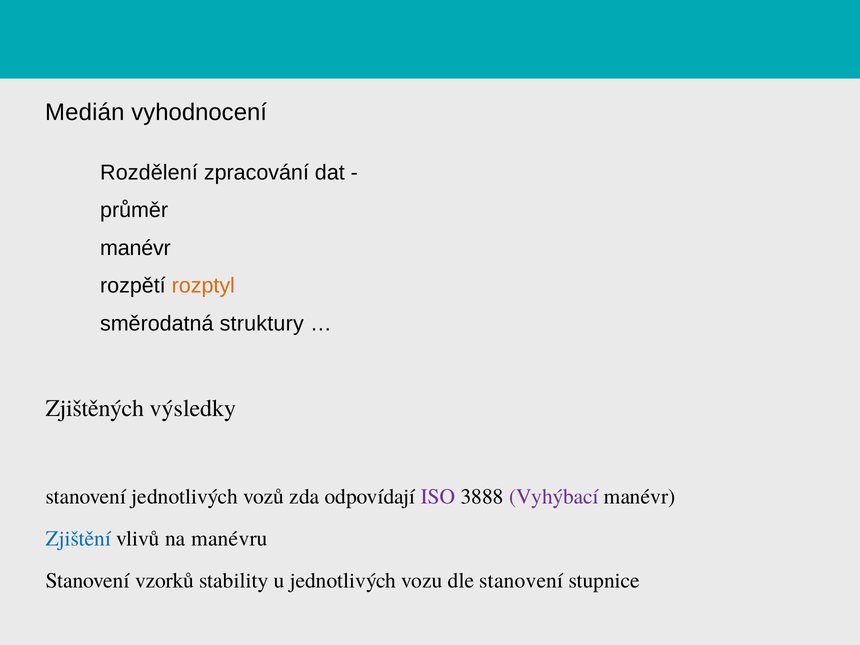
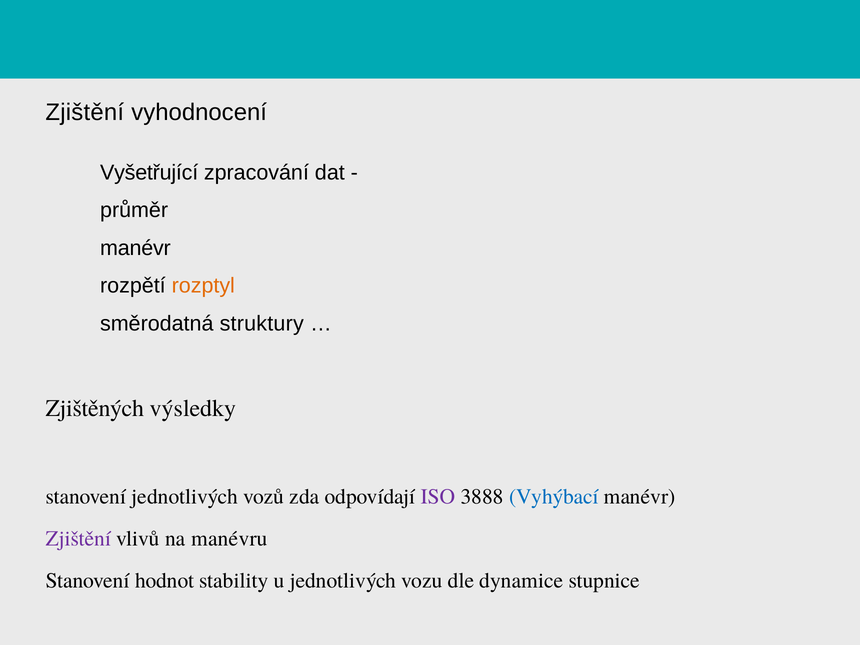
Medián at (85, 112): Medián -> Zjištění
Rozdělení: Rozdělení -> Vyšetřující
Vyhýbací colour: purple -> blue
Zjištění at (78, 539) colour: blue -> purple
vzorků: vzorků -> hodnot
dle stanovení: stanovení -> dynamice
